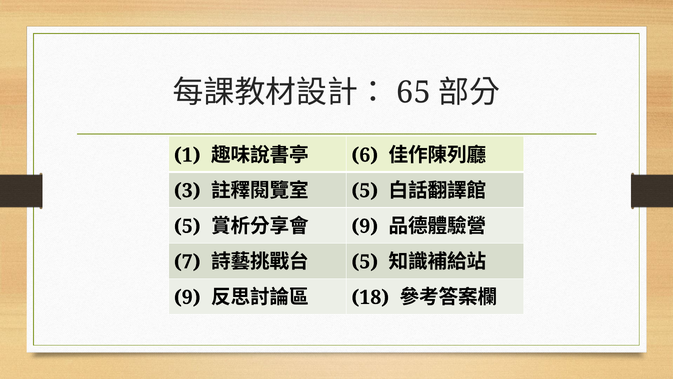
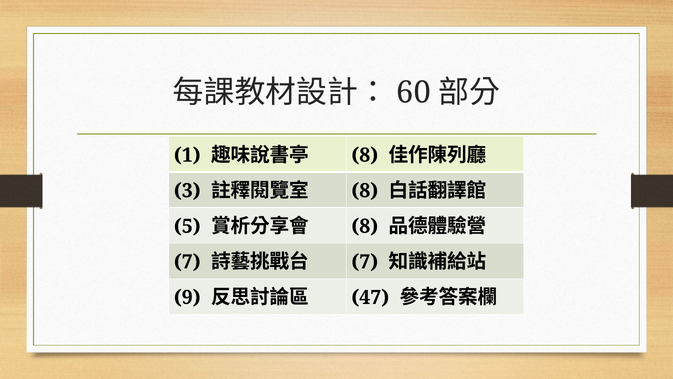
65: 65 -> 60
6 at (365, 155): 6 -> 8
5 at (365, 191): 5 -> 8
9 at (365, 226): 9 -> 8
5 at (365, 262): 5 -> 7
18: 18 -> 47
